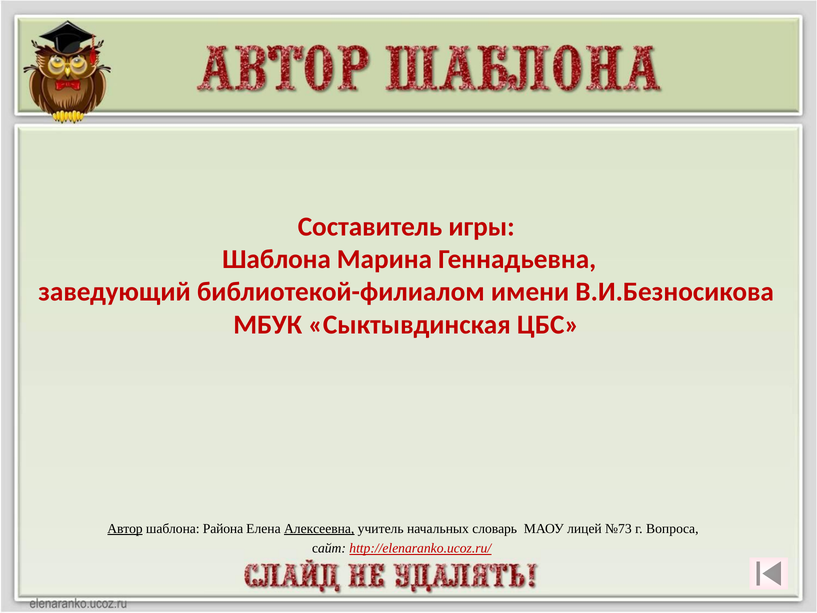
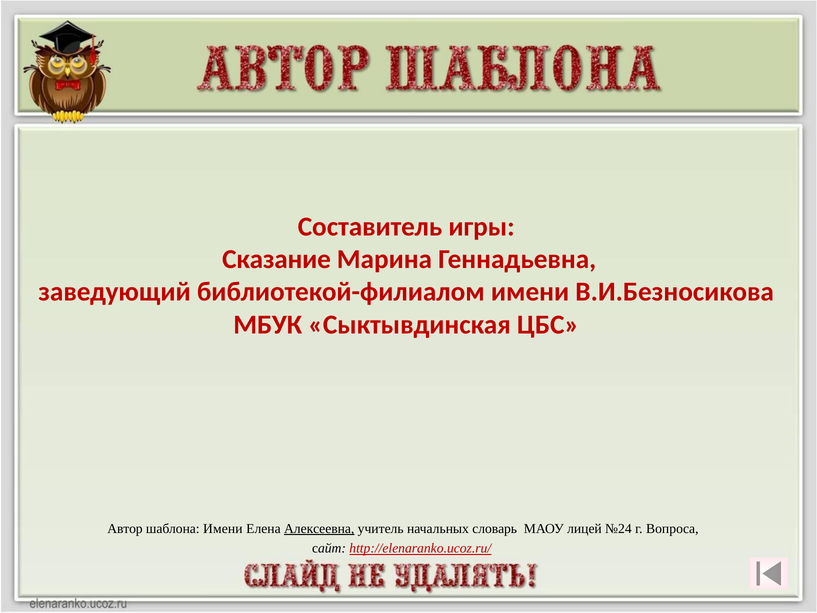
Шаблона at (277, 259): Шаблона -> Сказание
Автор underline: present -> none
шаблона Района: Района -> Имени
№73: №73 -> №24
